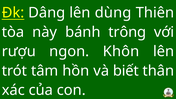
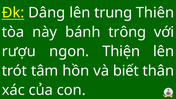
dùng: dùng -> trung
Khôn: Khôn -> Thiện
